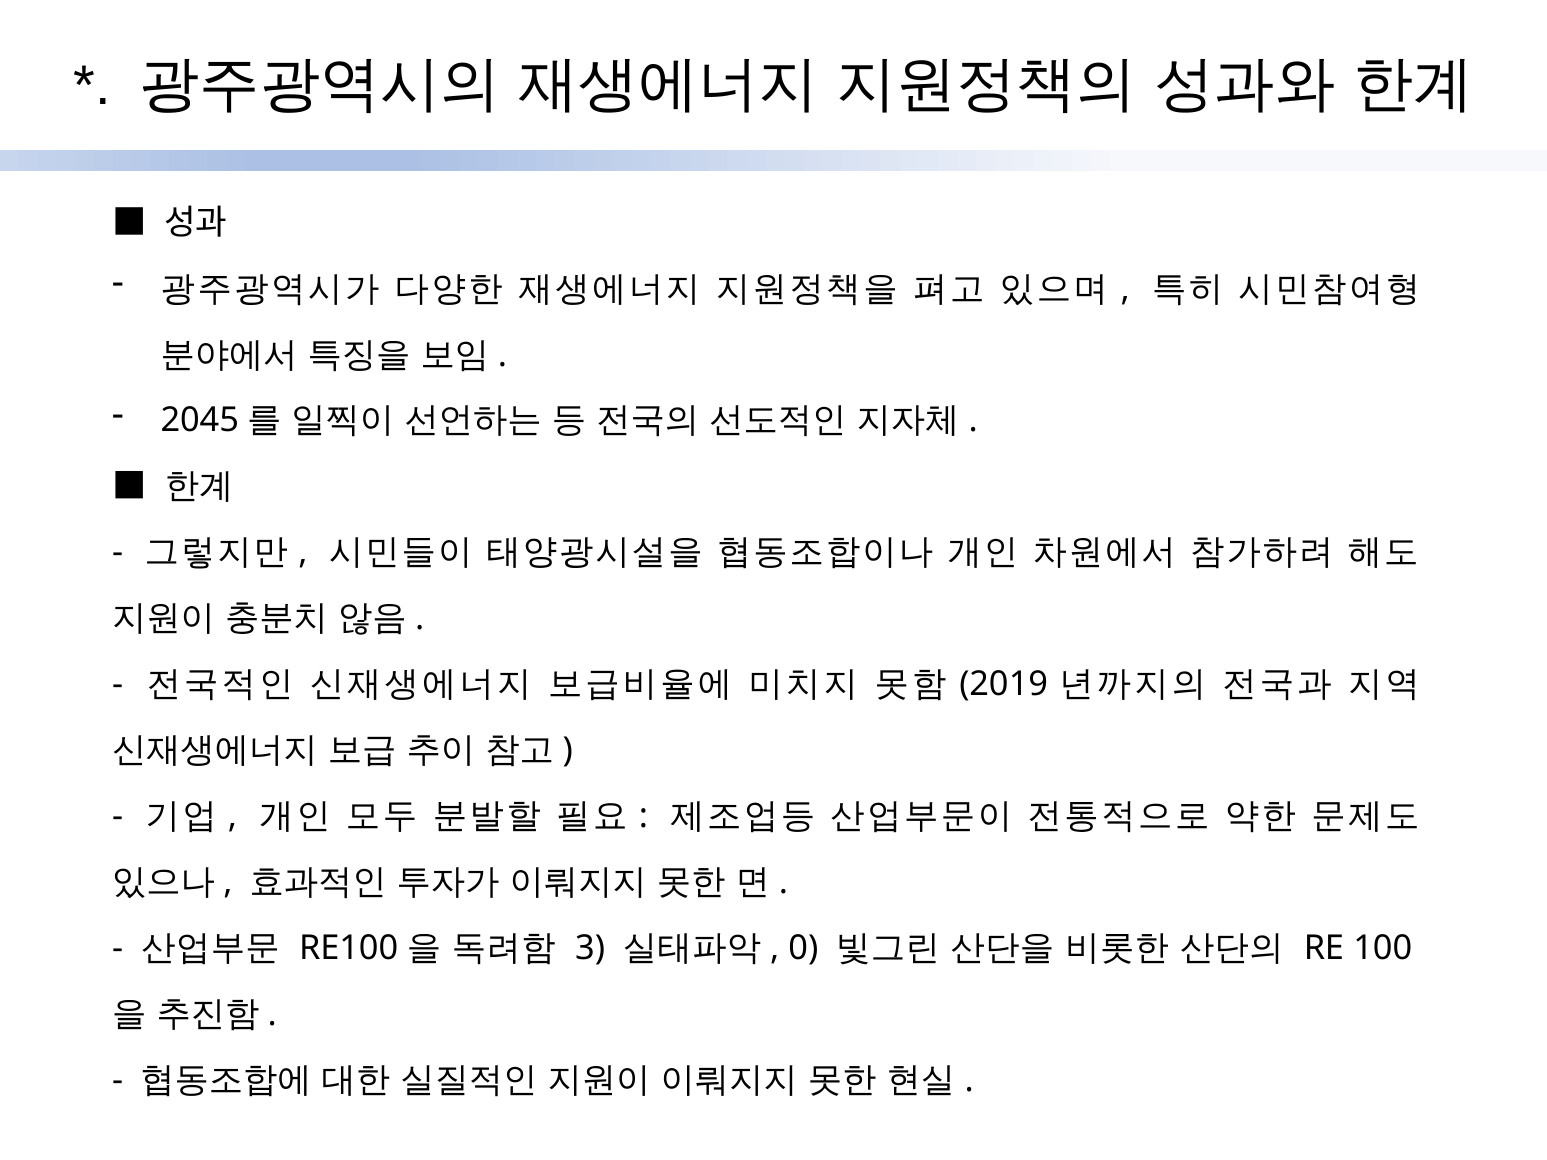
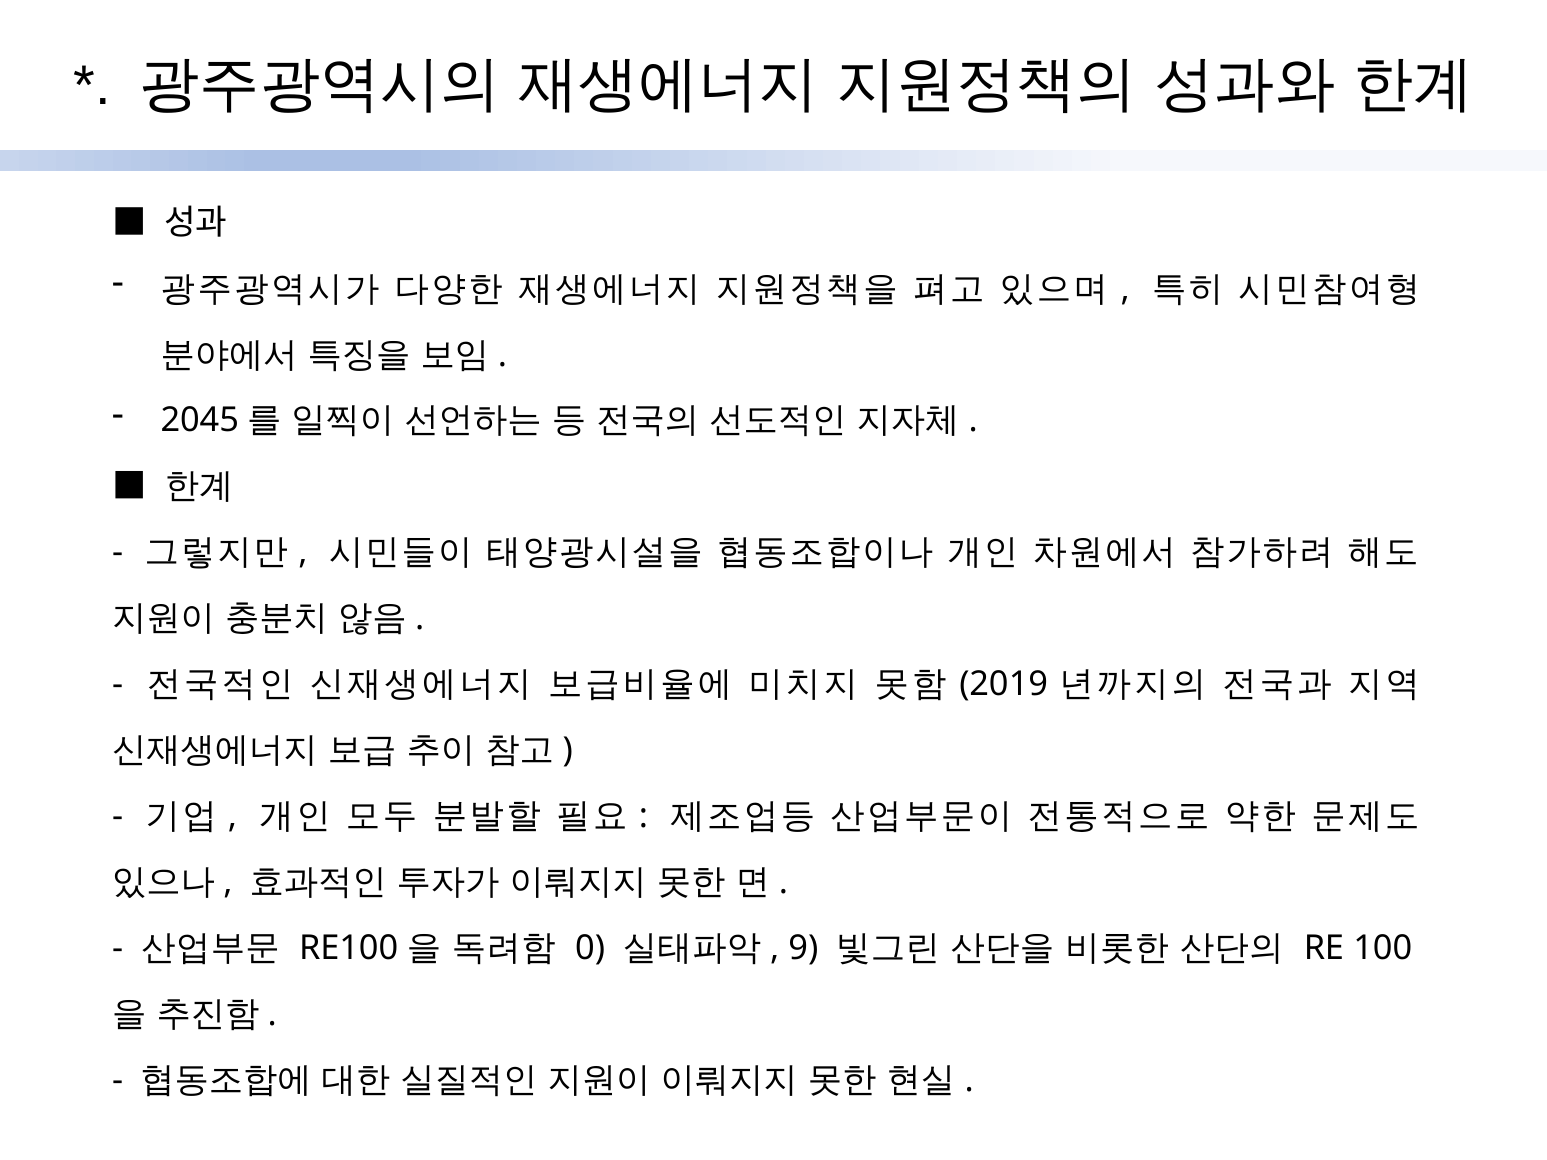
3: 3 -> 0
0: 0 -> 9
